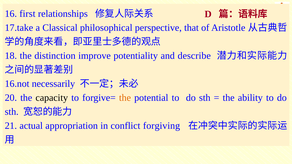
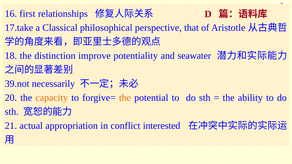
describe: describe -> seawater
16.not: 16.not -> 39.not
capacity colour: black -> orange
forgiving: forgiving -> interested
